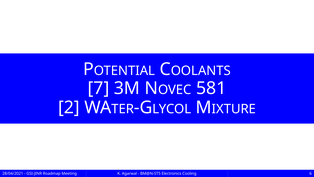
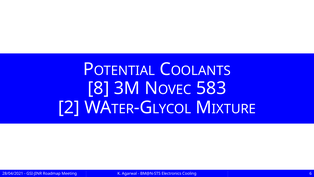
7: 7 -> 8
581: 581 -> 583
